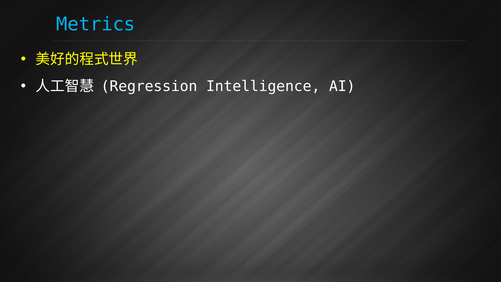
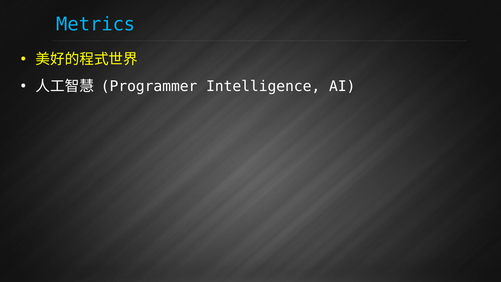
Regression: Regression -> Programmer
